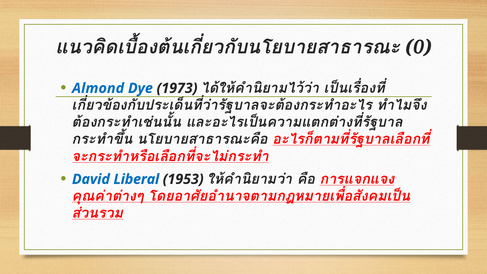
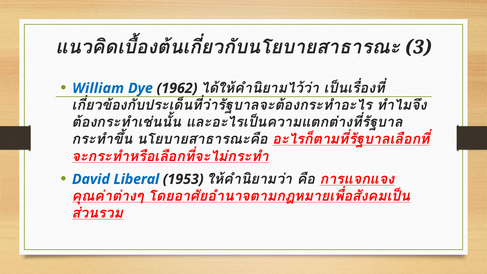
0: 0 -> 3
Almond: Almond -> William
1973: 1973 -> 1962
